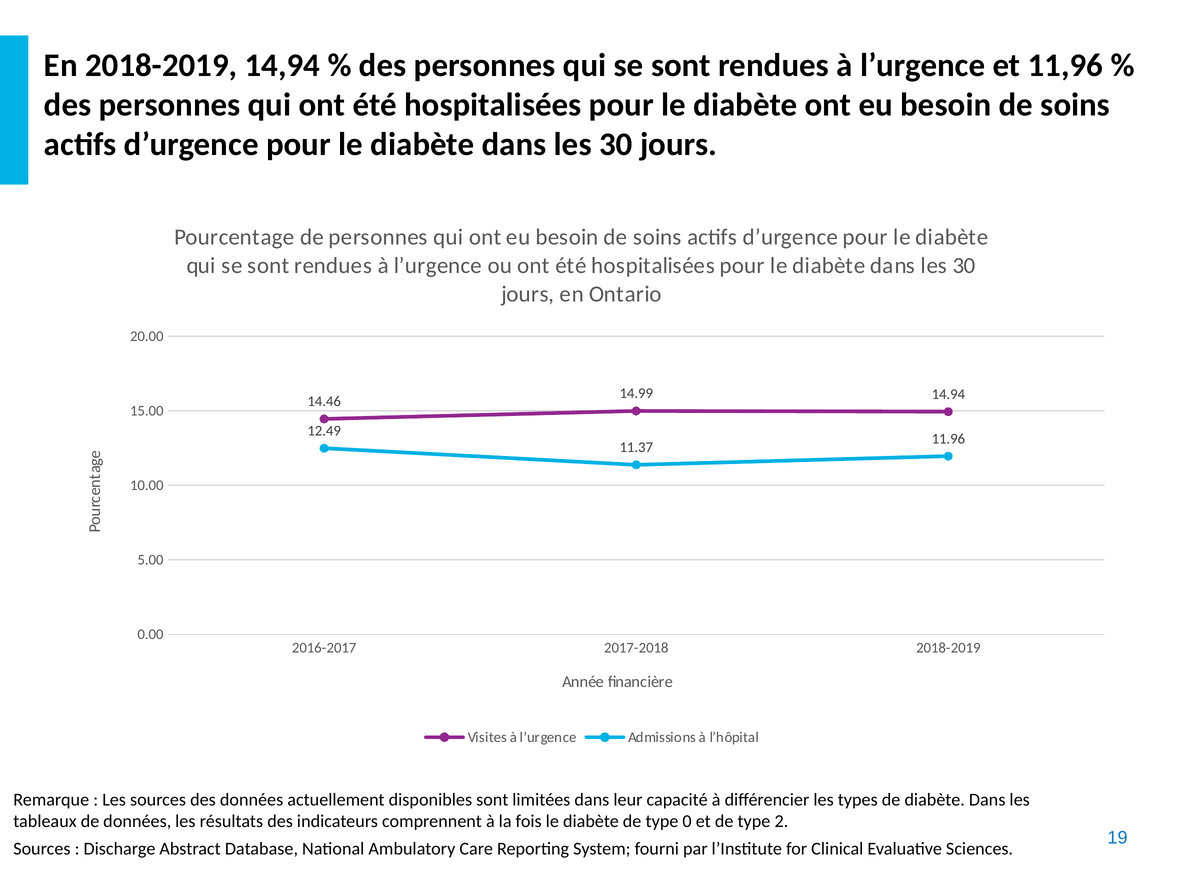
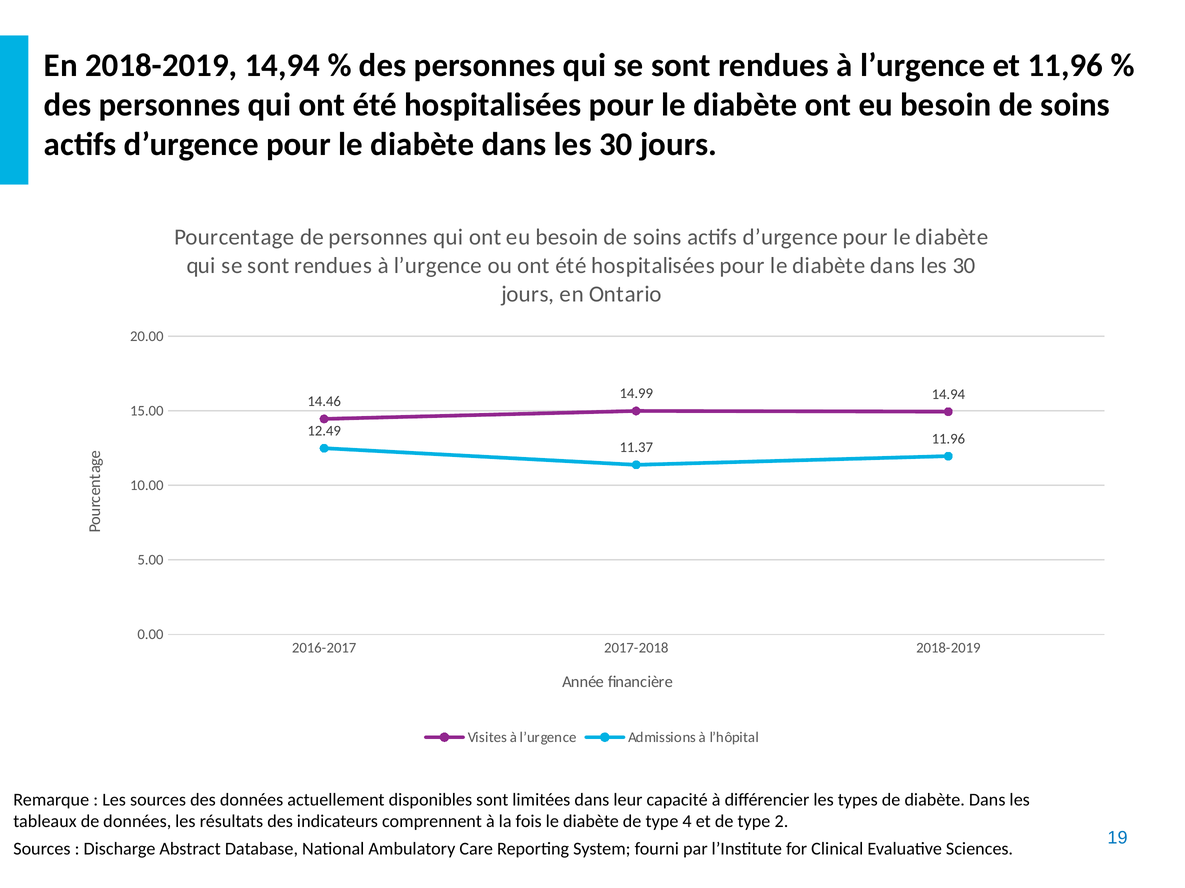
0: 0 -> 4
